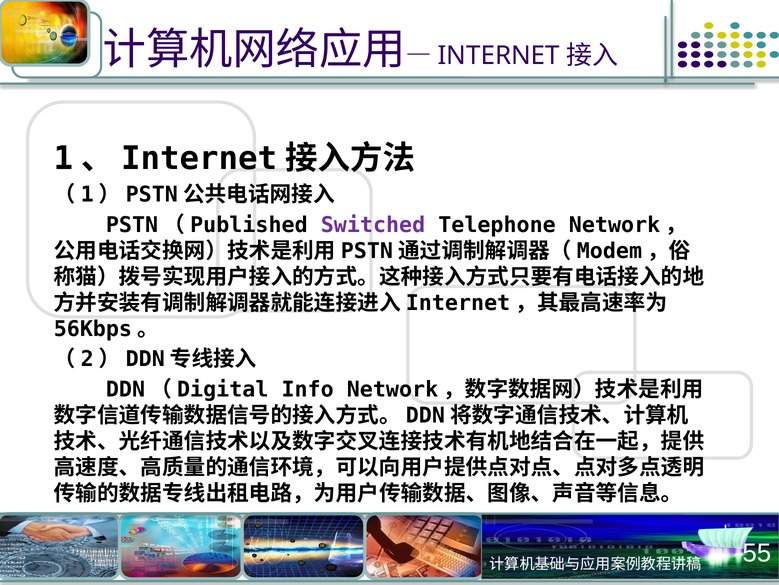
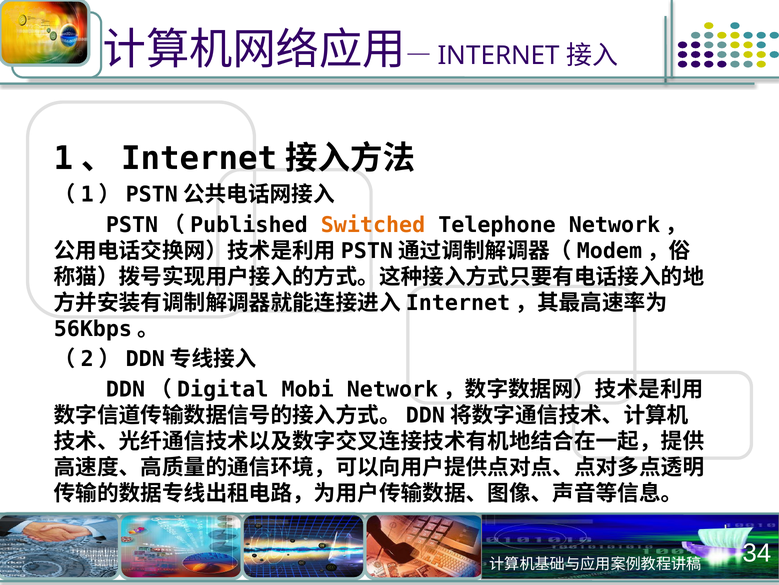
Switched colour: purple -> orange
Info: Info -> Mobi
55: 55 -> 34
